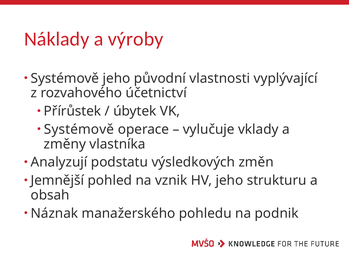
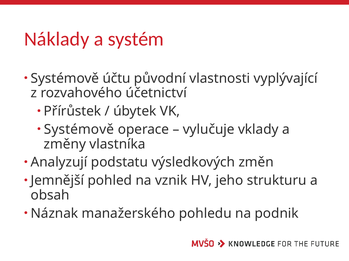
výroby: výroby -> systém
Systémově jeho: jeho -> účtu
